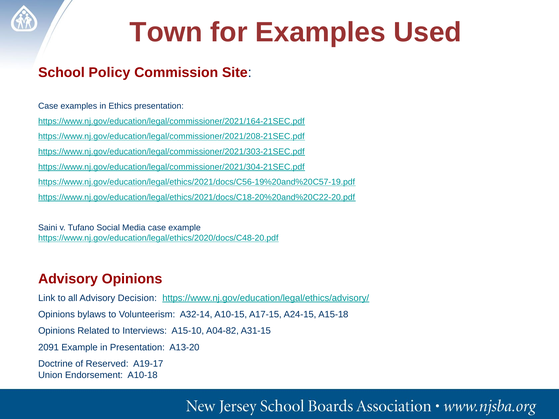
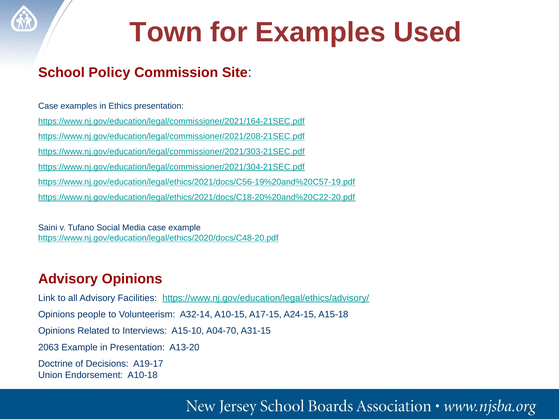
Decision: Decision -> Facilities
bylaws: bylaws -> people
A04-82: A04-82 -> A04-70
2091: 2091 -> 2063
Reserved: Reserved -> Decisions
